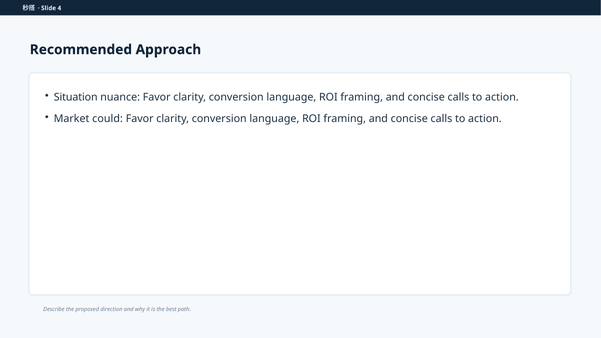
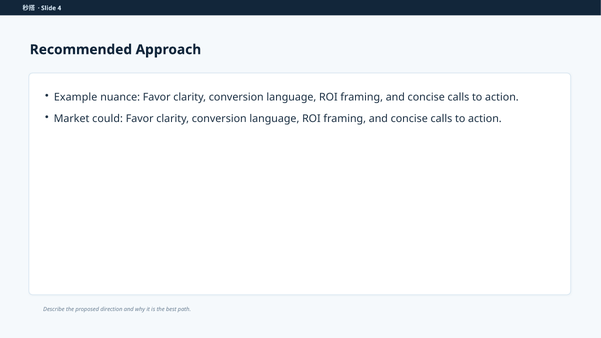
Situation: Situation -> Example
